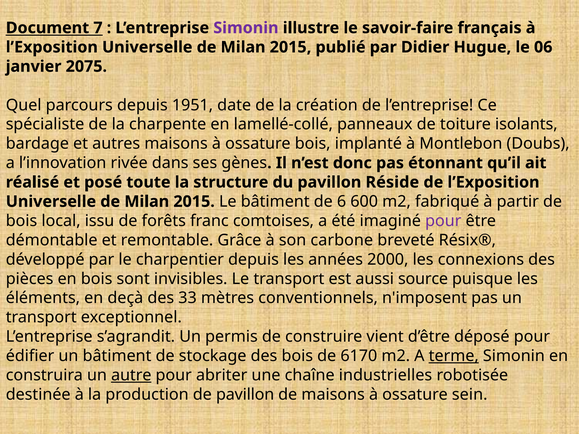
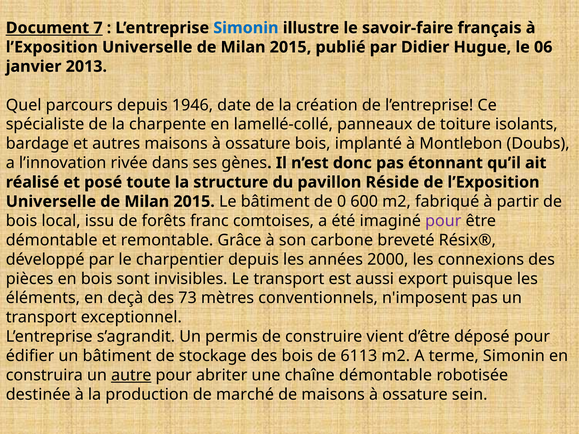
Simonin at (246, 28) colour: purple -> blue
2075: 2075 -> 2013
1951: 1951 -> 1946
6: 6 -> 0
source: source -> export
33: 33 -> 73
6170: 6170 -> 6113
terme underline: present -> none
chaîne industrielles: industrielles -> démontable
de pavillon: pavillon -> marché
